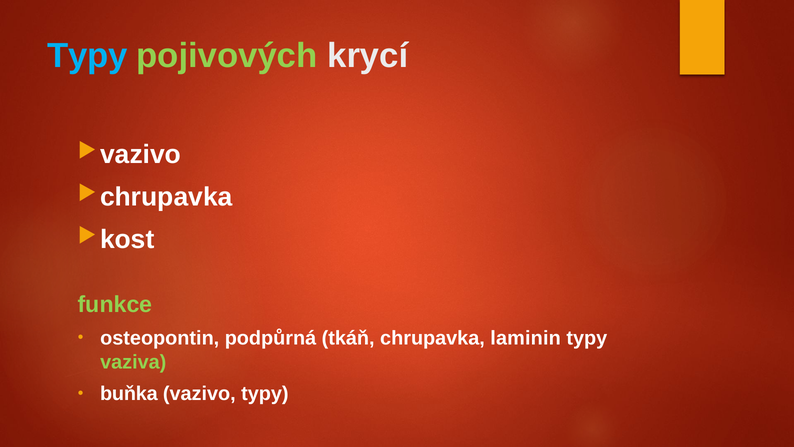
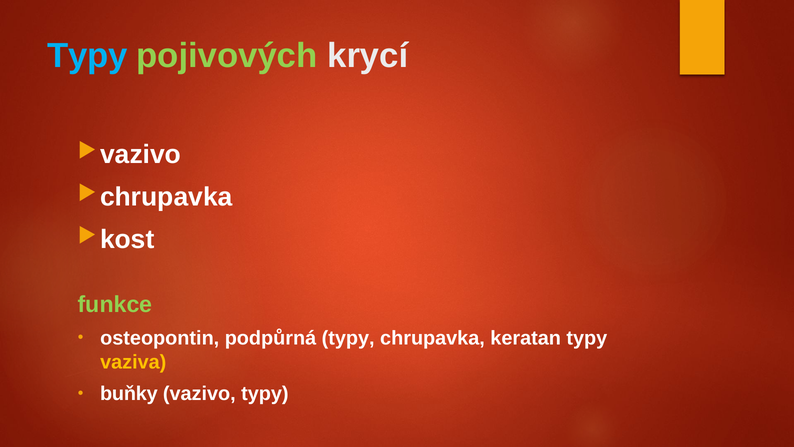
podpůrná tkáň: tkáň -> typy
laminin: laminin -> keratan
vaziva colour: light green -> yellow
buňka: buňka -> buňky
